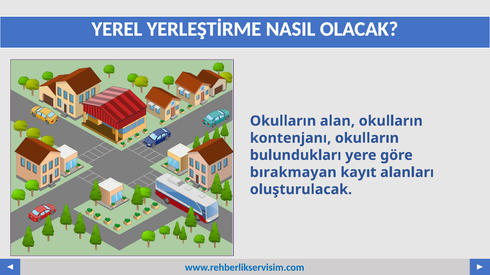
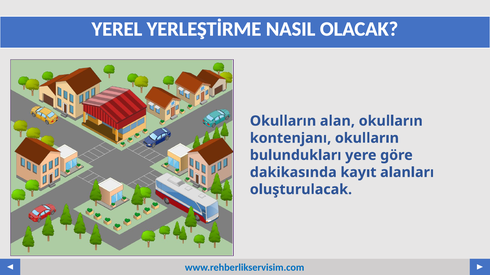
bırakmayan: bırakmayan -> dakikasında
